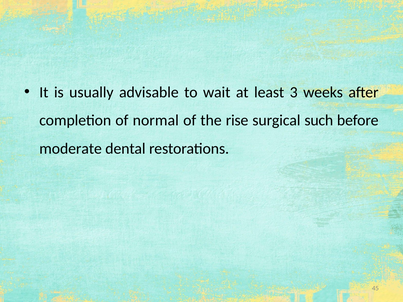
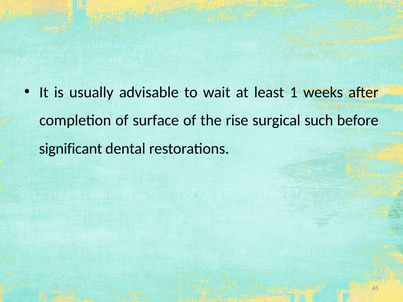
3: 3 -> 1
normal: normal -> surface
moderate: moderate -> significant
